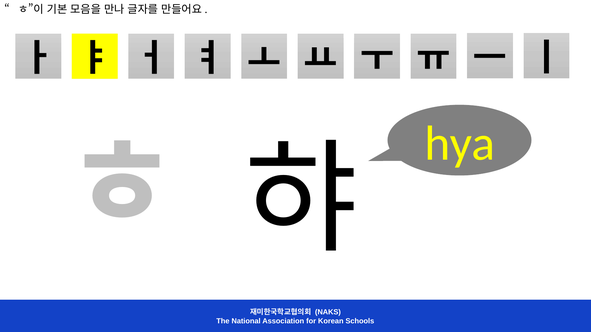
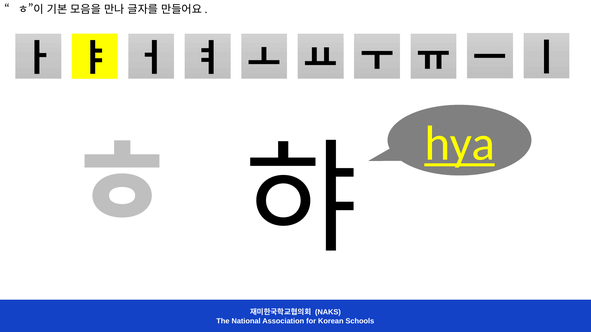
hya underline: none -> present
